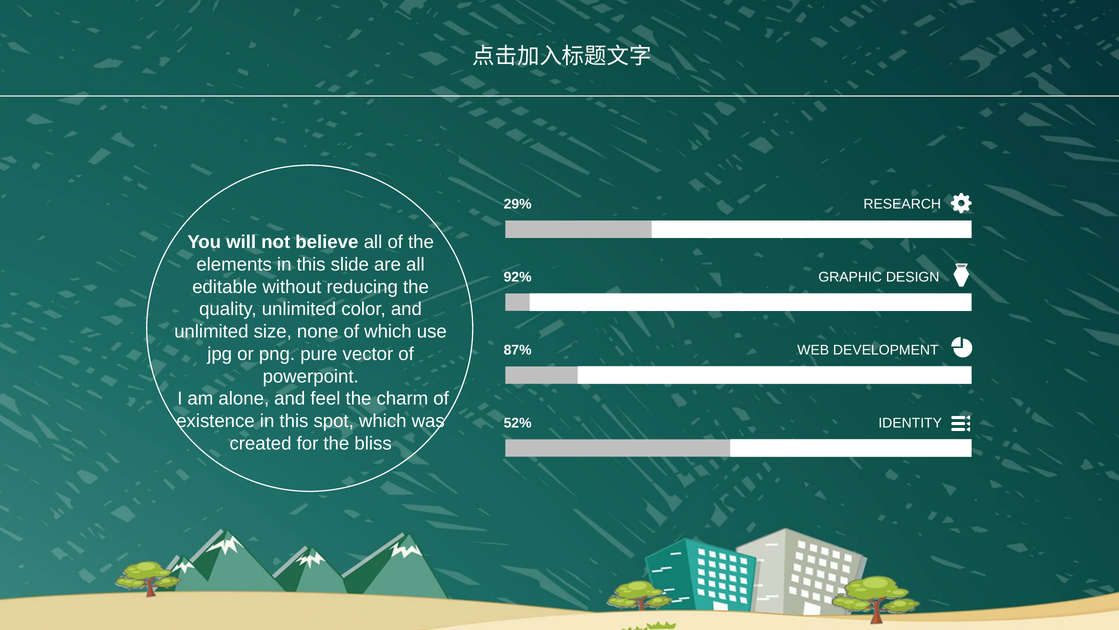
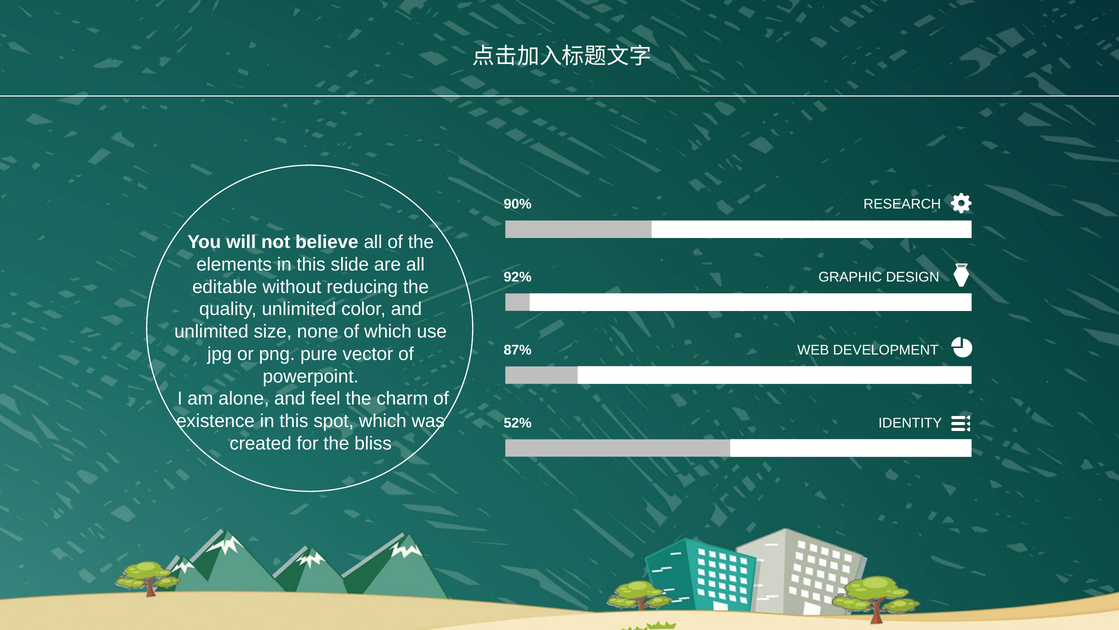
29%: 29% -> 90%
